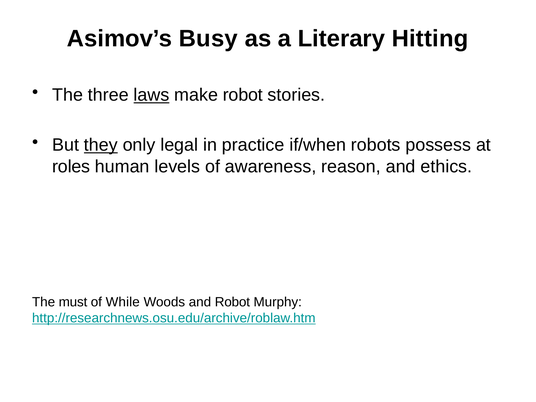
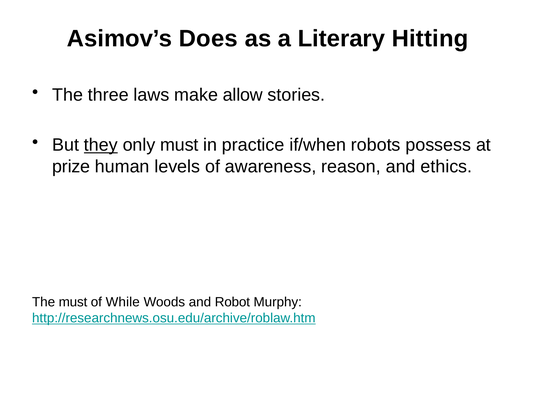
Busy: Busy -> Does
laws underline: present -> none
make robot: robot -> allow
only legal: legal -> must
roles: roles -> prize
